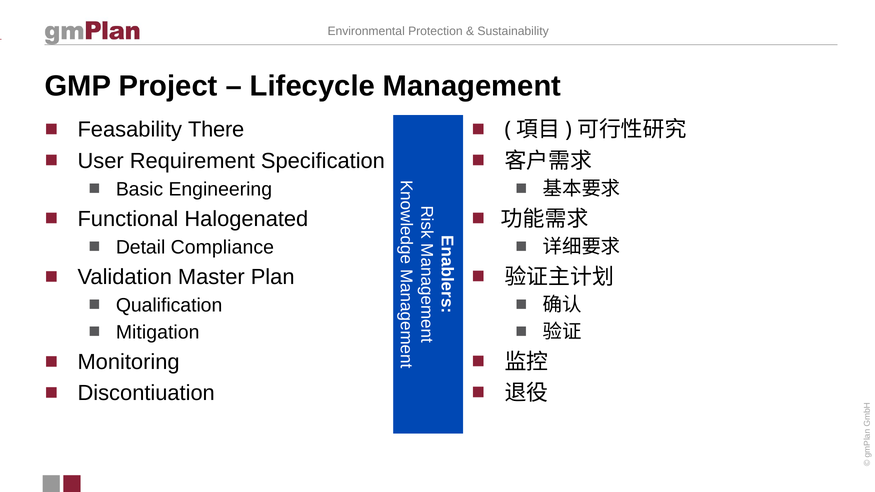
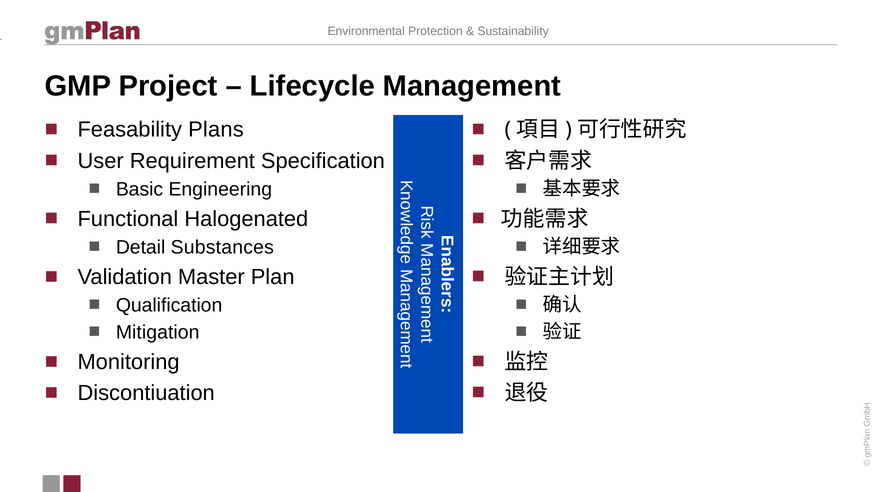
There: There -> Plans
Compliance: Compliance -> Substances
